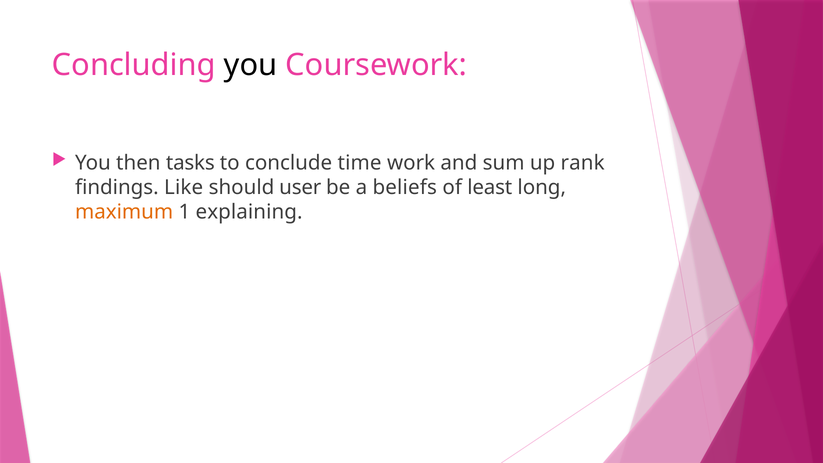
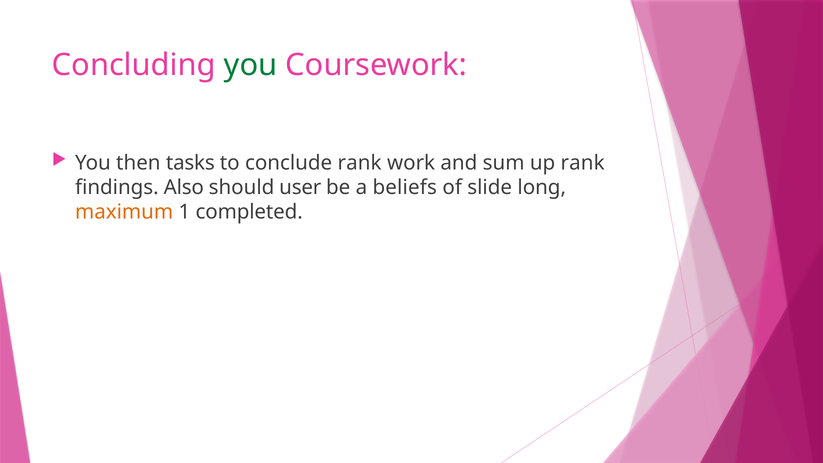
you at (251, 65) colour: black -> green
conclude time: time -> rank
Like: Like -> Also
least: least -> slide
explaining: explaining -> completed
